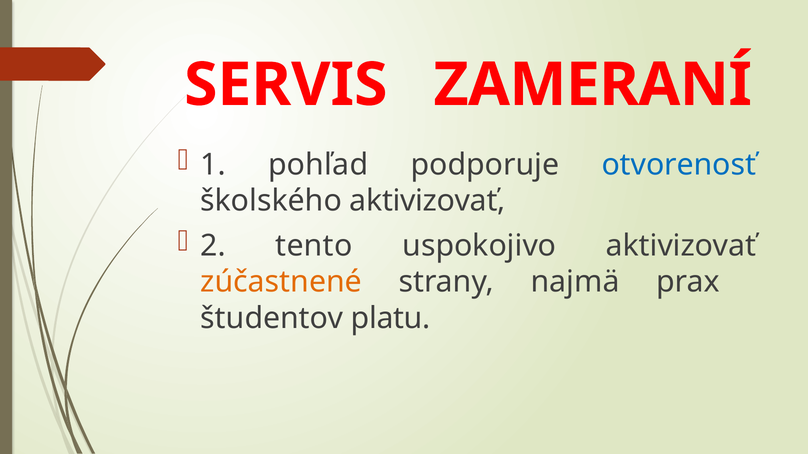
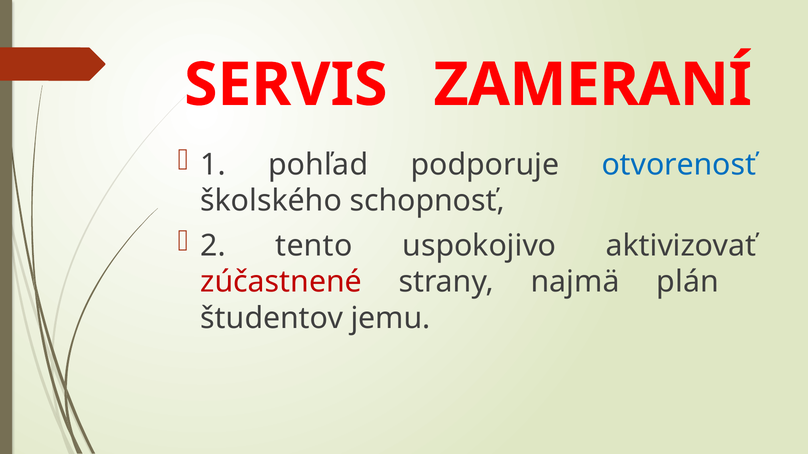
školského aktivizovať: aktivizovať -> schopnosť
zúčastnené colour: orange -> red
prax: prax -> plán
platu: platu -> jemu
